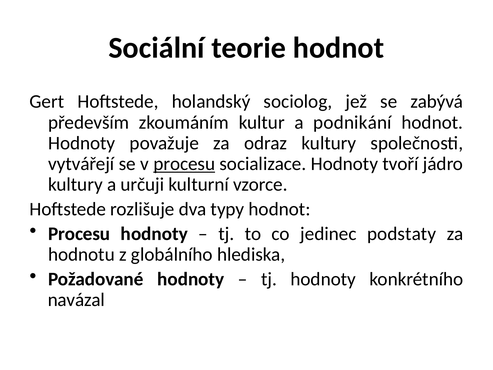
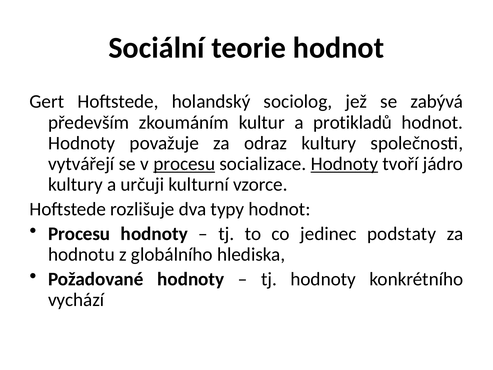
podnikání: podnikání -> protikladů
Hodnoty at (344, 164) underline: none -> present
navázal: navázal -> vychází
